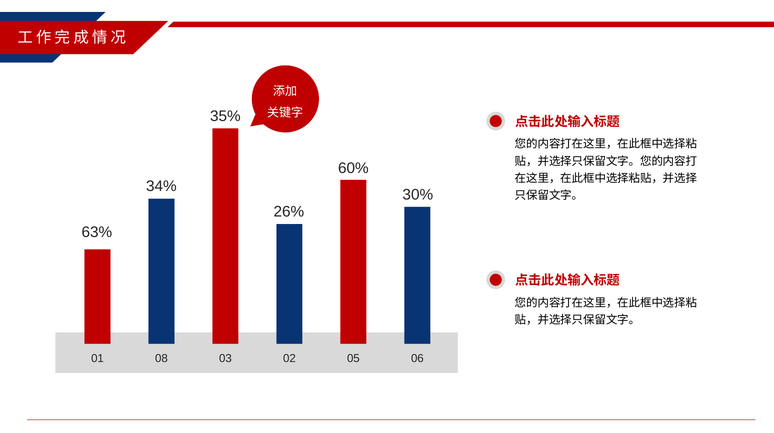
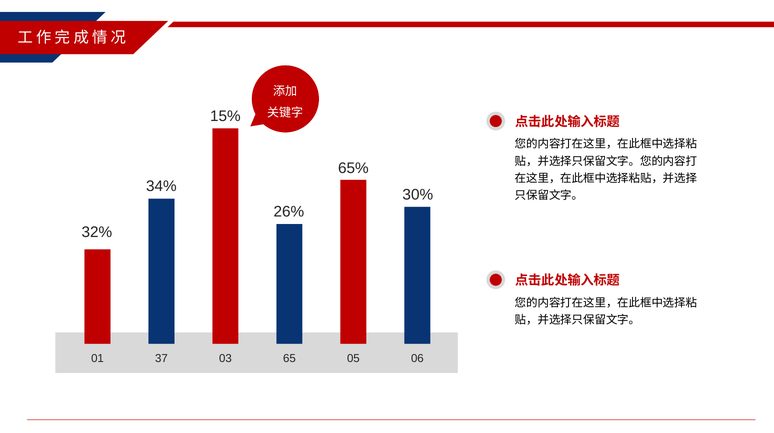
35%: 35% -> 15%
60%: 60% -> 65%
63%: 63% -> 32%
08: 08 -> 37
02: 02 -> 65
